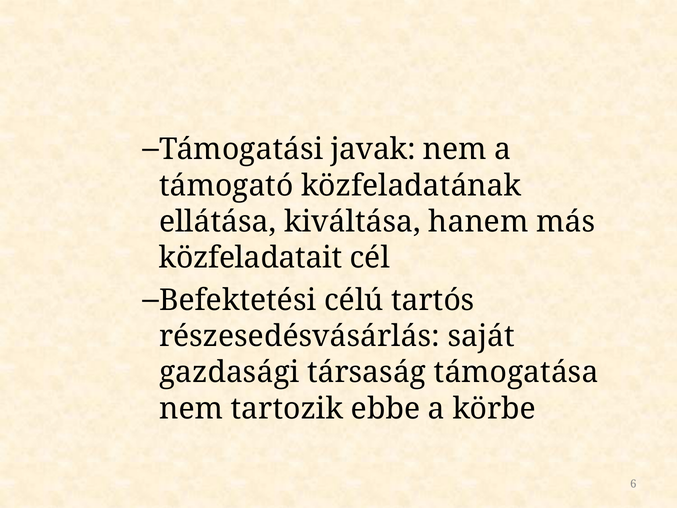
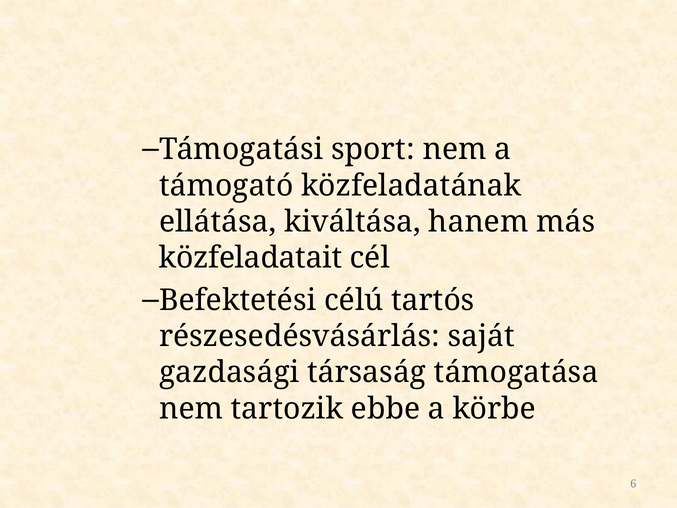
javak: javak -> sport
